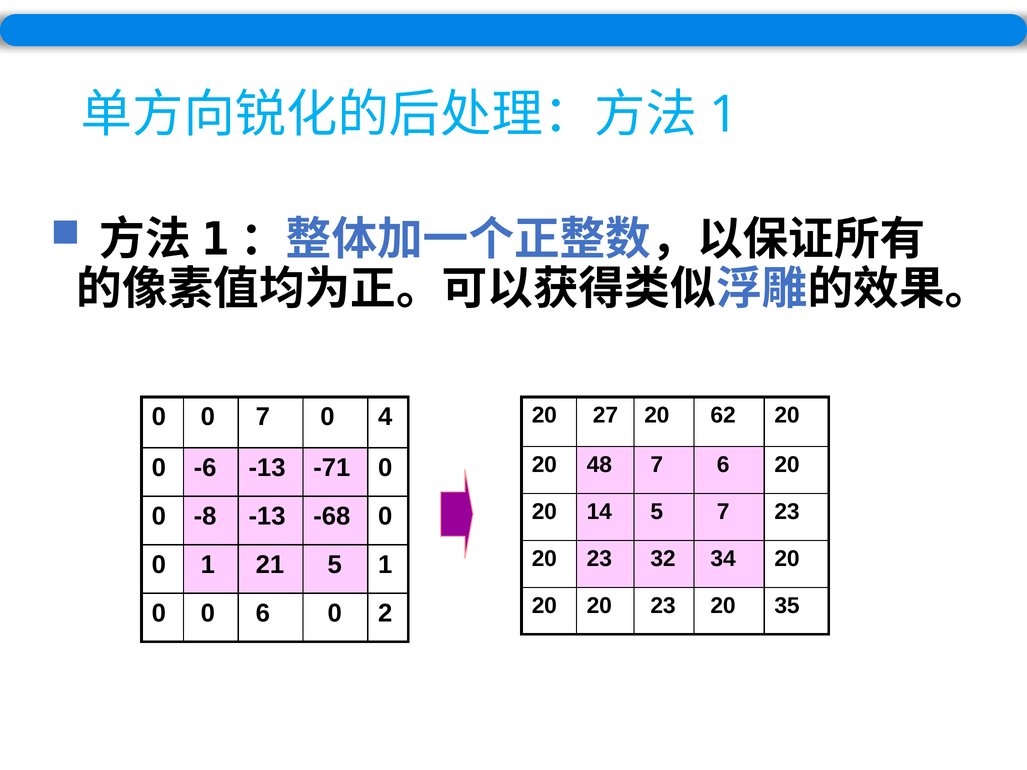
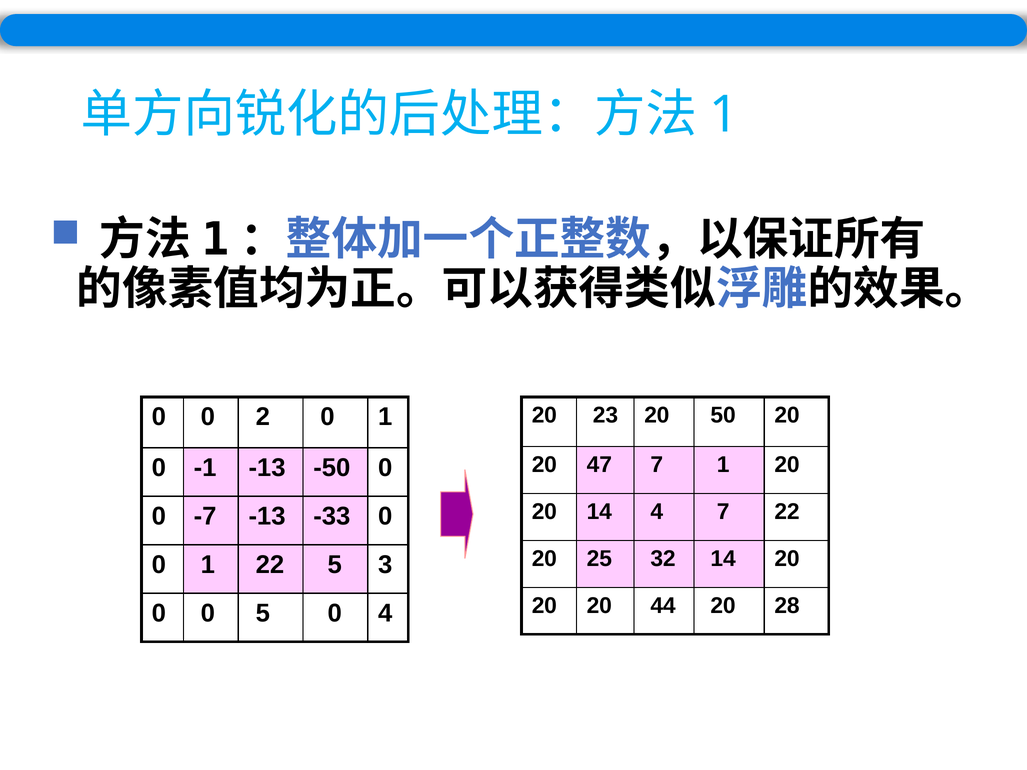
27: 27 -> 23
62: 62 -> 50
0 7: 7 -> 2
4 at (385, 417): 4 -> 1
48: 48 -> 47
7 6: 6 -> 1
-6: -6 -> -1
-71: -71 -> -50
14 5: 5 -> 4
7 23: 23 -> 22
-8: -8 -> -7
-68: -68 -> -33
23 at (599, 559): 23 -> 25
32 34: 34 -> 14
1 21: 21 -> 22
5 1: 1 -> 3
20 20 23: 23 -> 44
35: 35 -> 28
0 6: 6 -> 5
0 2: 2 -> 4
